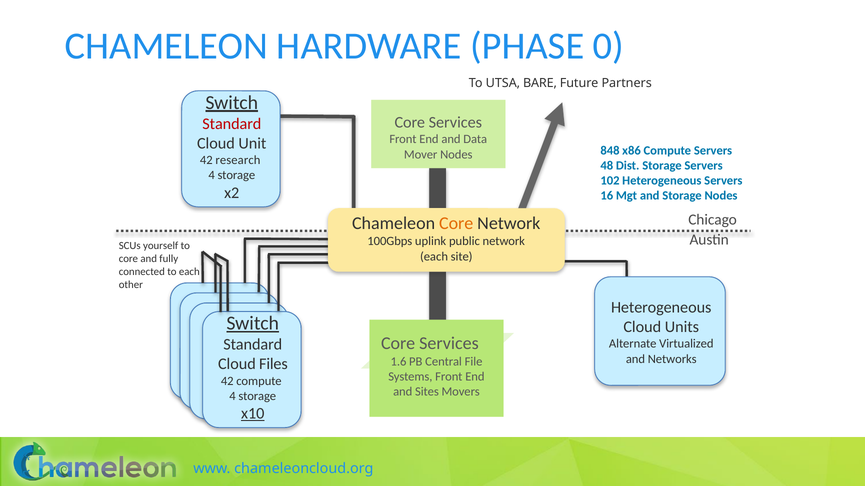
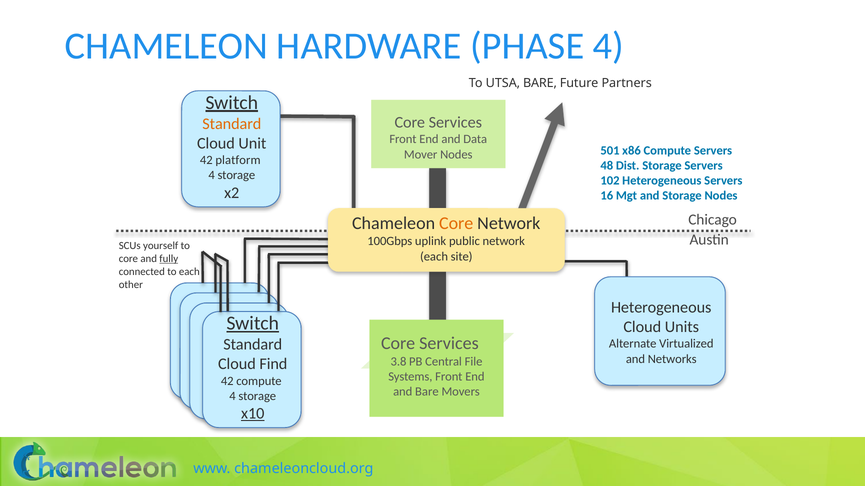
PHASE 0: 0 -> 4
Standard at (232, 124) colour: red -> orange
848: 848 -> 501
research: research -> platform
fully underline: none -> present
1.6: 1.6 -> 3.8
Files: Files -> Find
and Sites: Sites -> Bare
